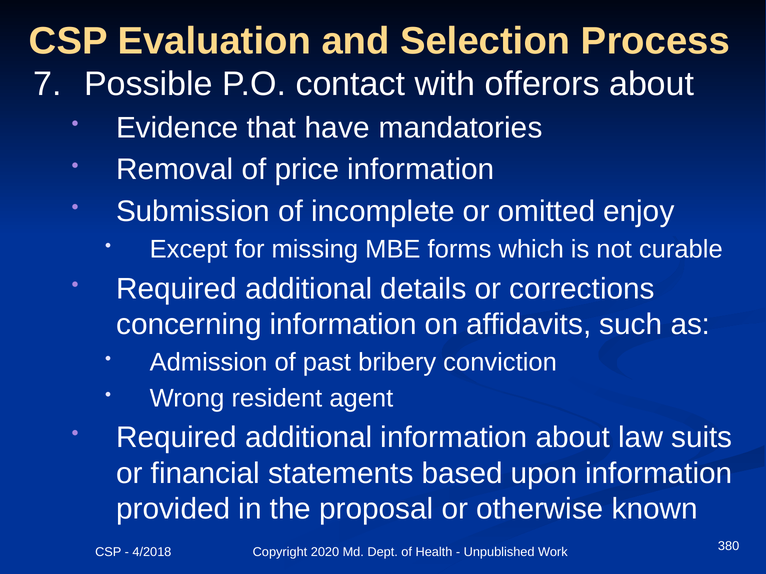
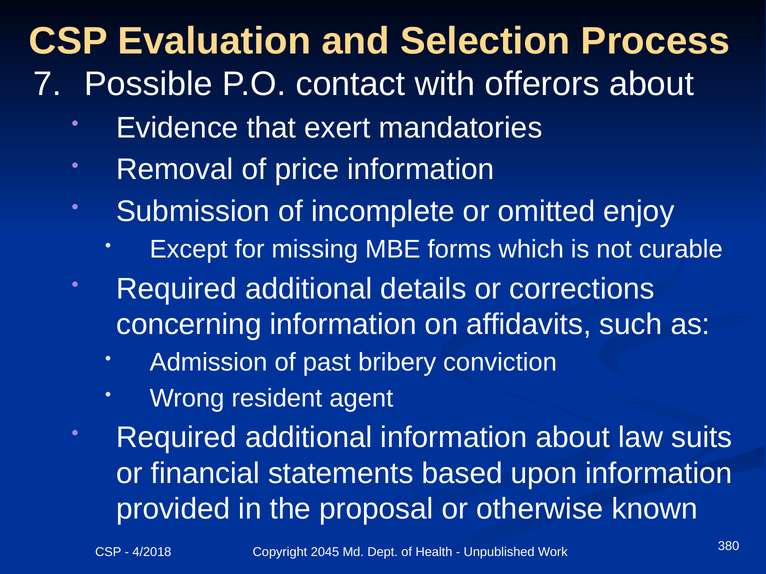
have: have -> exert
2020: 2020 -> 2045
